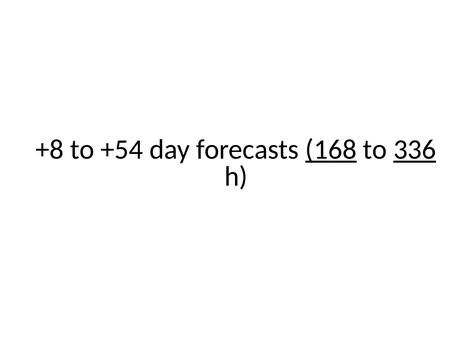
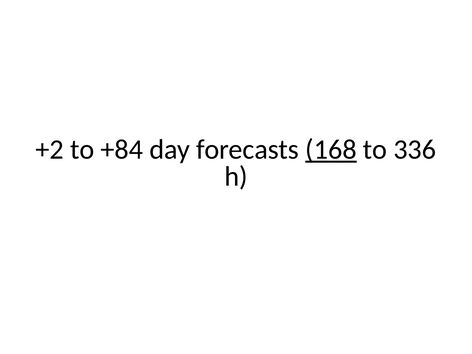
+8: +8 -> +2
+54: +54 -> +84
336 underline: present -> none
